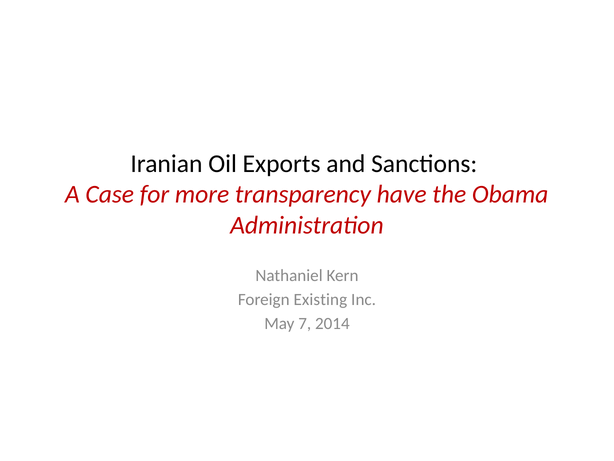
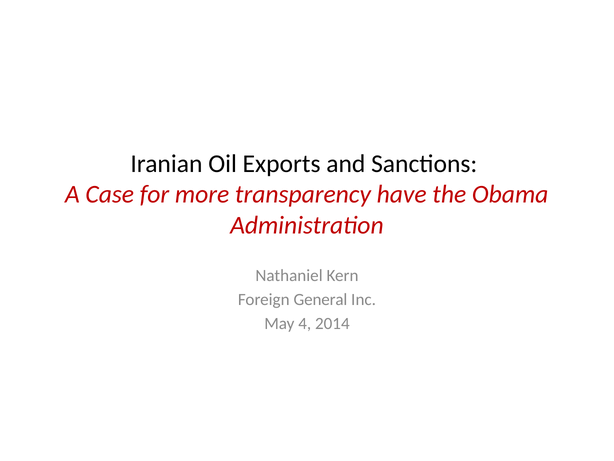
Existing: Existing -> General
7: 7 -> 4
